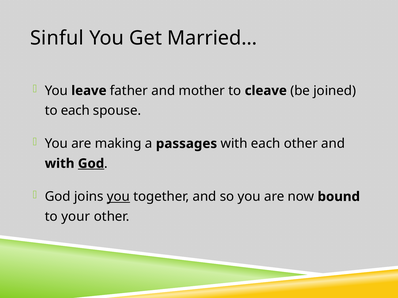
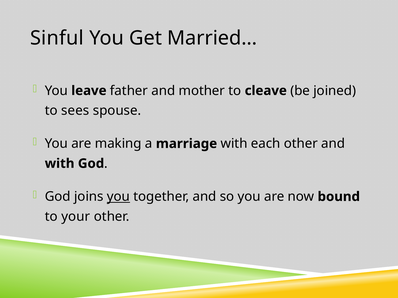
to each: each -> sees
passages: passages -> marriage
God at (91, 164) underline: present -> none
